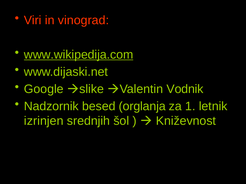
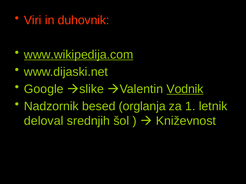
vinograd: vinograd -> duhovnik
Vodnik underline: none -> present
izrinjen: izrinjen -> deloval
